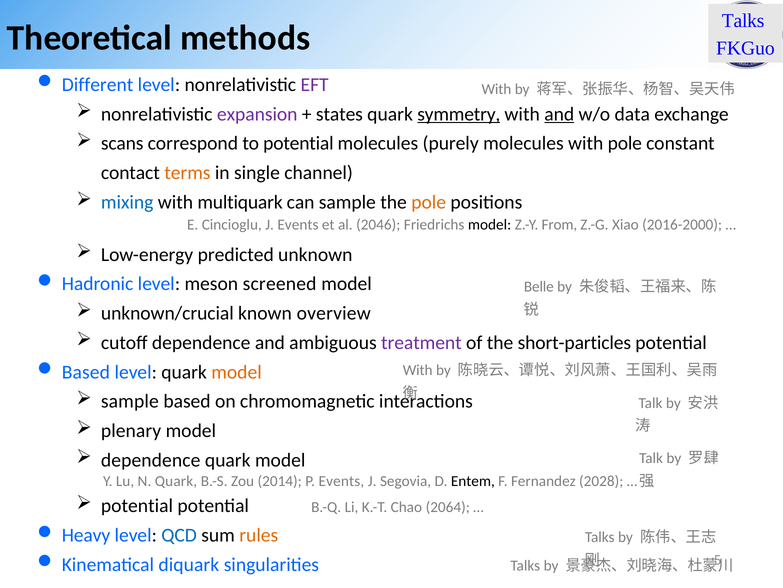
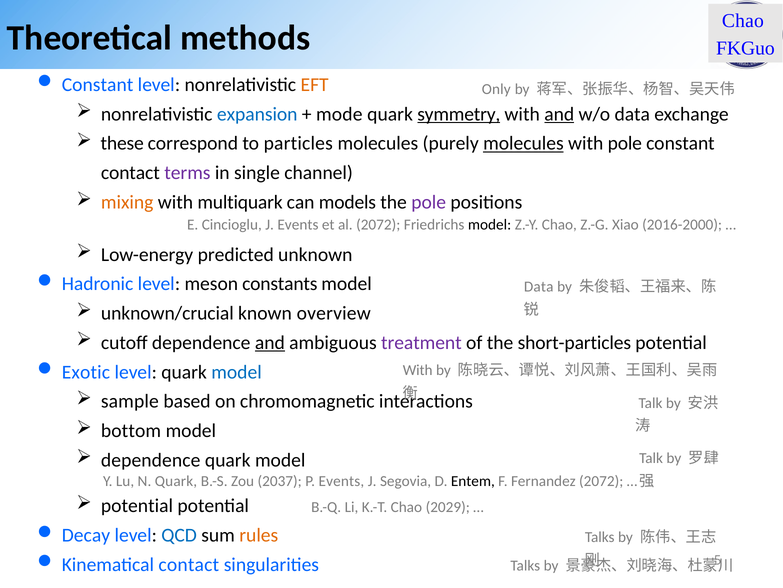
Talks at (743, 21): Talks -> Chao
Different at (98, 85): Different -> Constant
EFT colour: purple -> orange
With at (496, 89): With -> Only
expansion colour: purple -> blue
states: states -> mode
scans: scans -> these
to potential: potential -> particles
molecules at (523, 143) underline: none -> present
terms colour: orange -> purple
mixing colour: blue -> orange
can sample: sample -> models
pole at (429, 202) colour: orange -> purple
al 2046: 2046 -> 2072
Z.-Y From: From -> Chao
screened: screened -> constants
Belle at (539, 287): Belle -> Data
and at (270, 342) underline: none -> present
Based at (86, 372): Based -> Exotic
model at (237, 372) colour: orange -> blue
plenary: plenary -> bottom
2014: 2014 -> 2037
Fernandez 2028: 2028 -> 2072
2064: 2064 -> 2029
Heavy: Heavy -> Decay
Kinematical diquark: diquark -> contact
